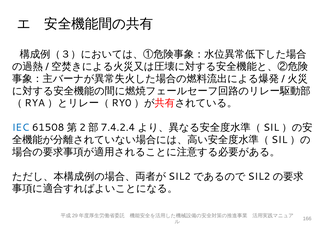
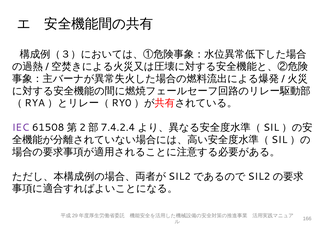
IEC colour: blue -> purple
